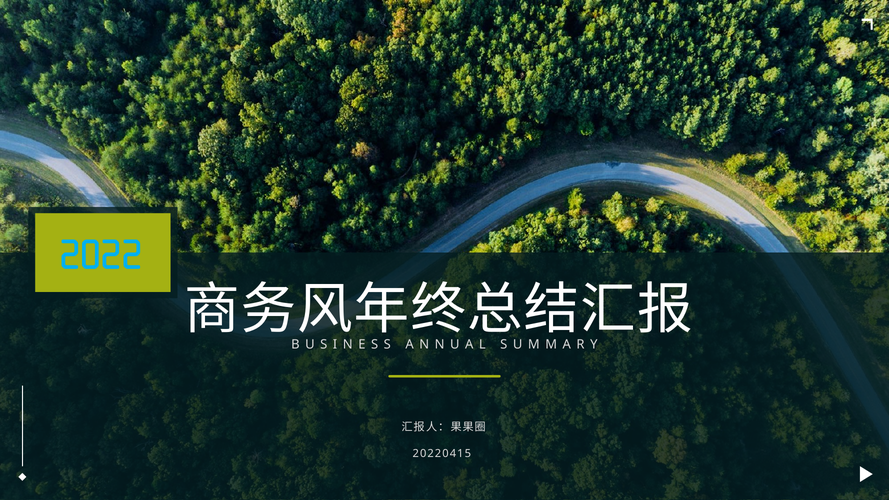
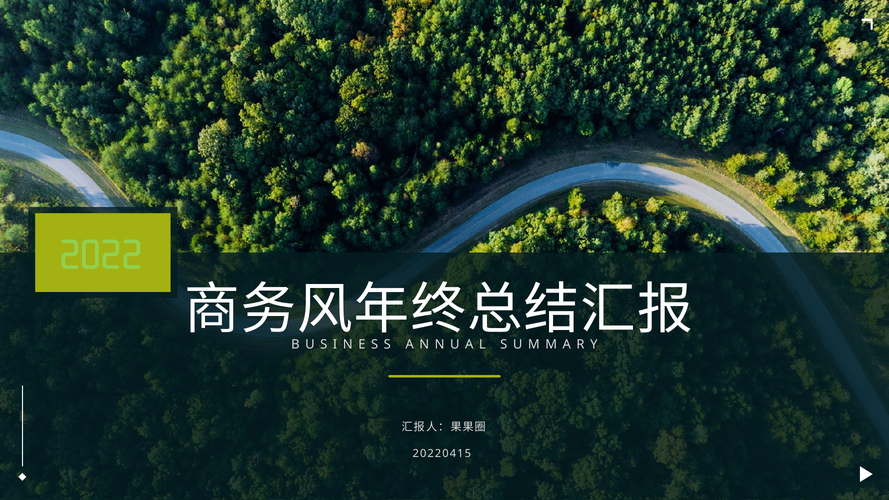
2022 colour: light blue -> light green
